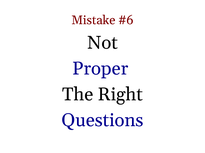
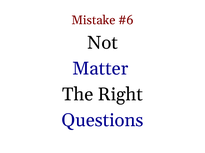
Proper: Proper -> Matter
